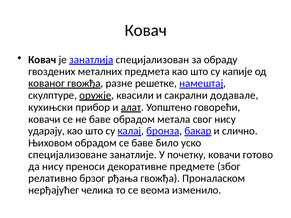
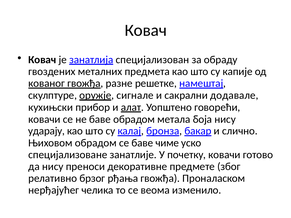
квасили: квасили -> сигнале
свог: свог -> боја
било: било -> чиме
